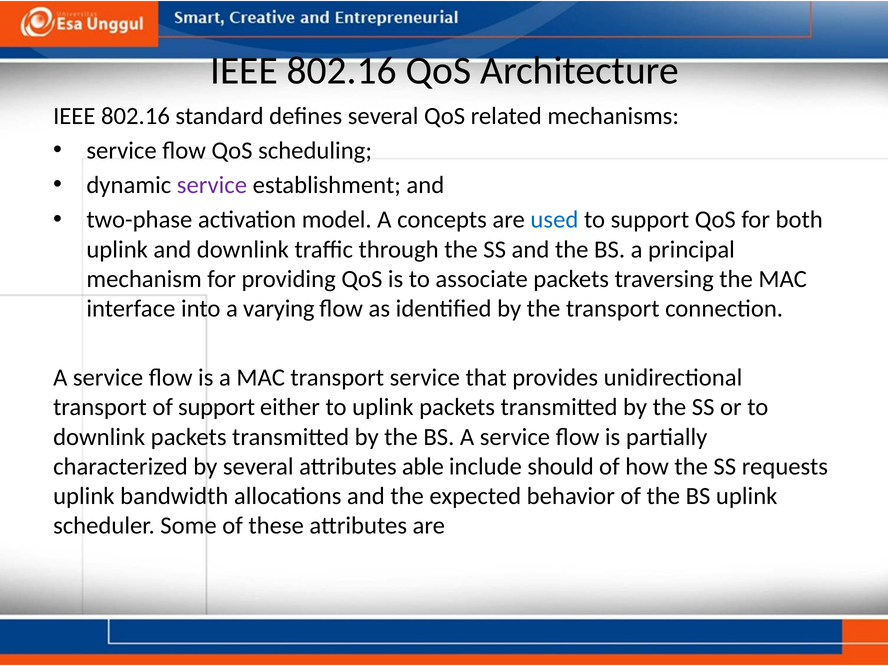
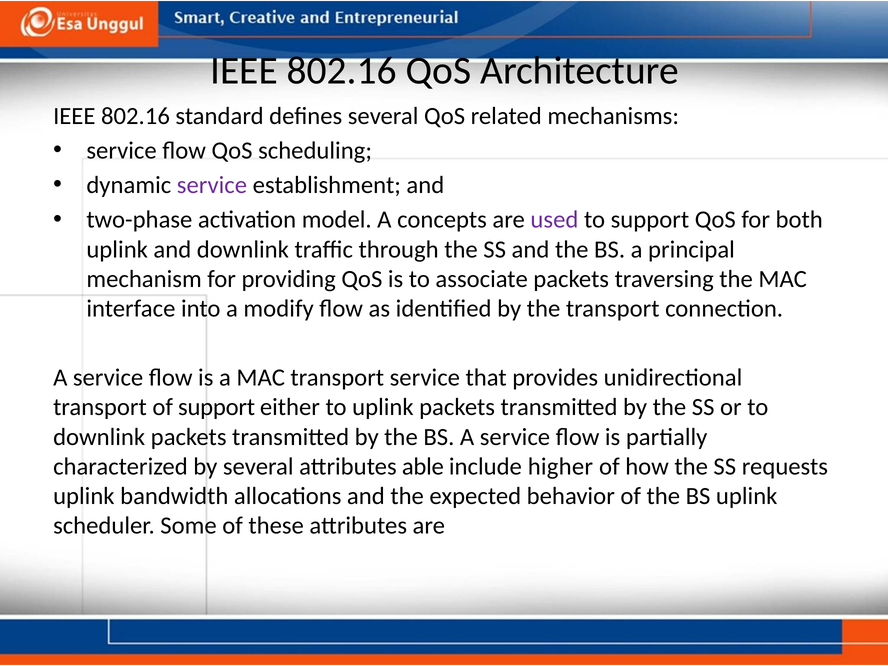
used colour: blue -> purple
varying: varying -> modify
should: should -> higher
